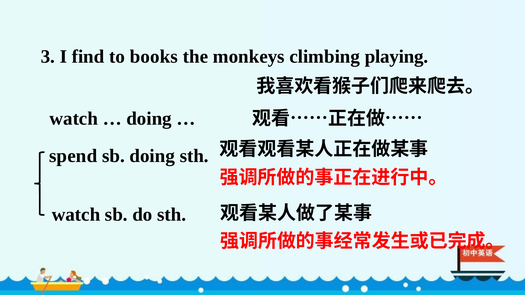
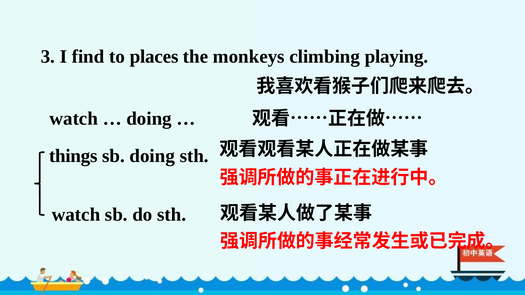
books: books -> places
spend: spend -> things
